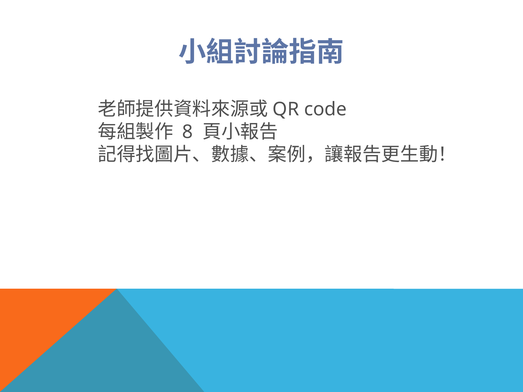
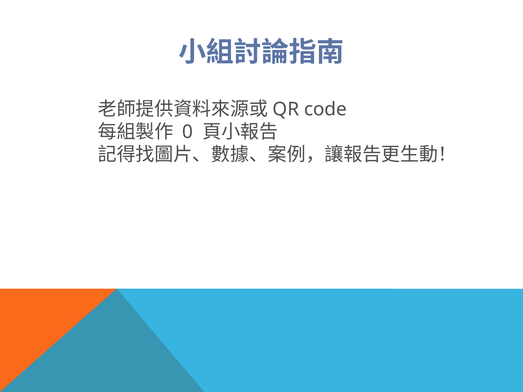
8: 8 -> 0
